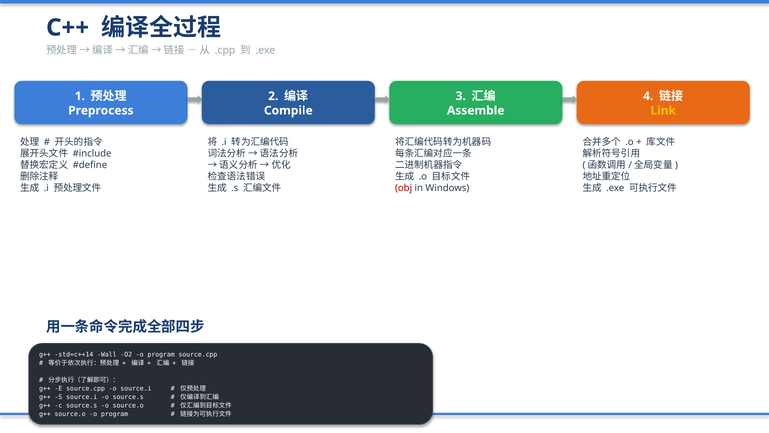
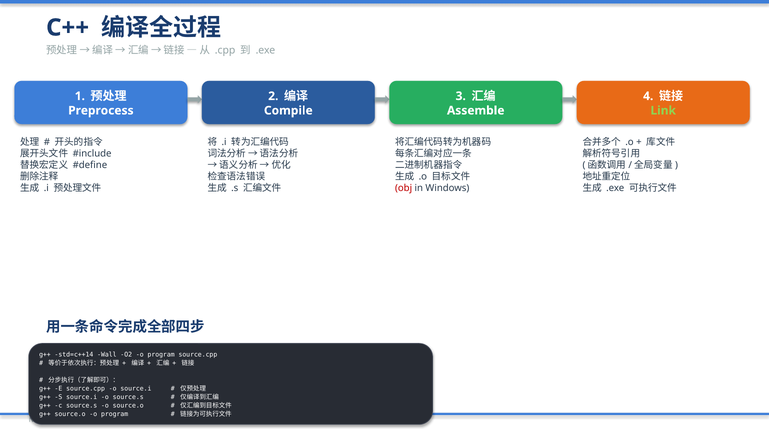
Link colour: yellow -> light green
